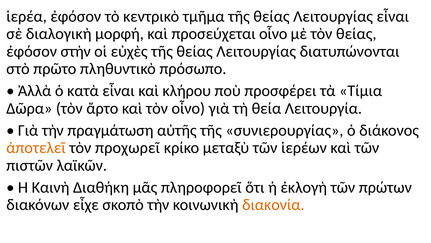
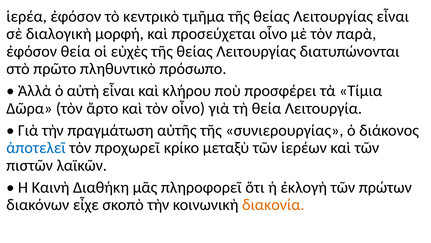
τὸν θείας: θείας -> παρὰ
ἐφόσον στὴν: στὴν -> θεία
κατὰ: κατὰ -> αὐτὴ
ἀποτελεῖ colour: orange -> blue
